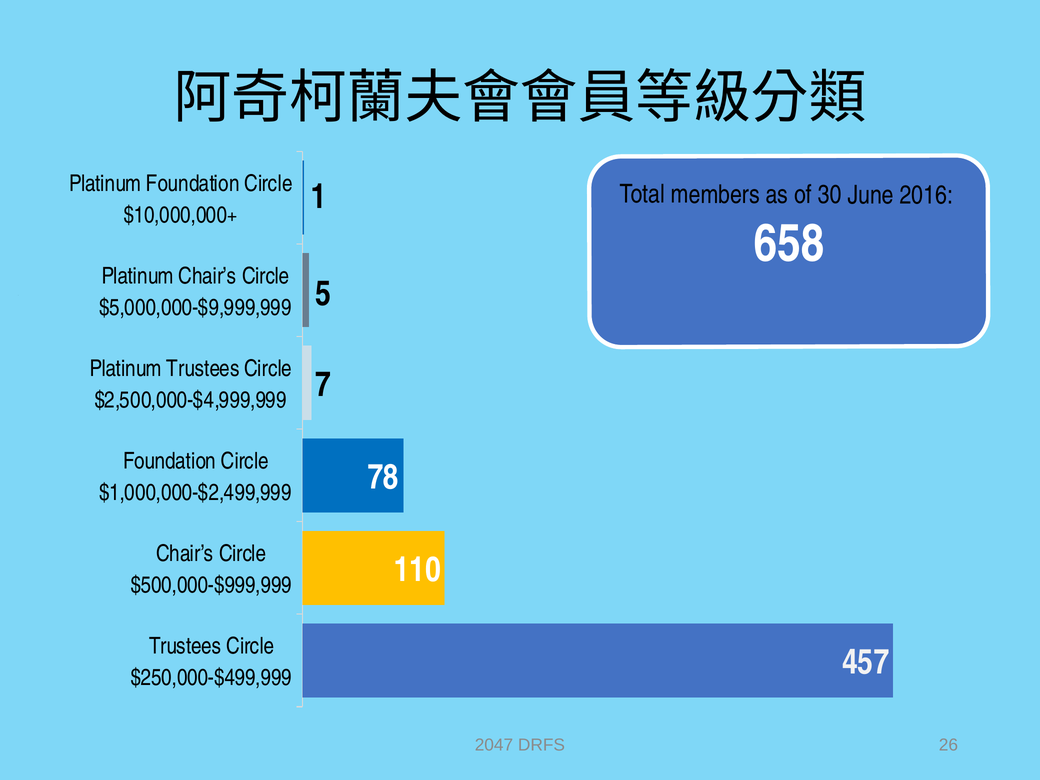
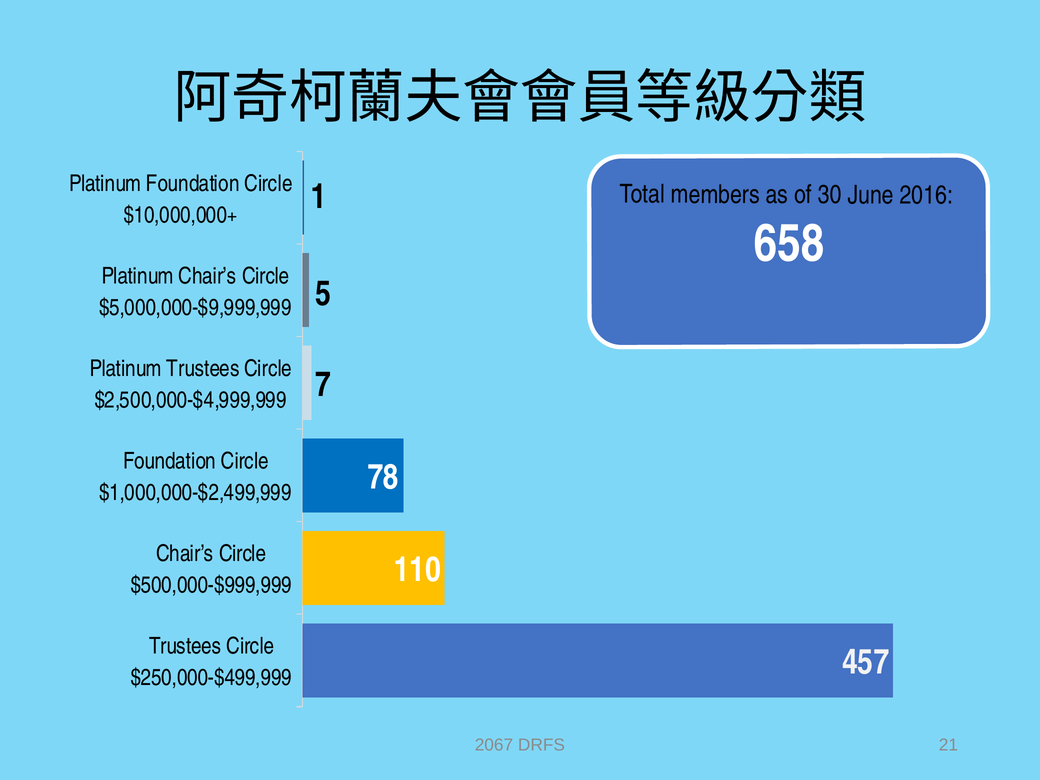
2047: 2047 -> 2067
26: 26 -> 21
